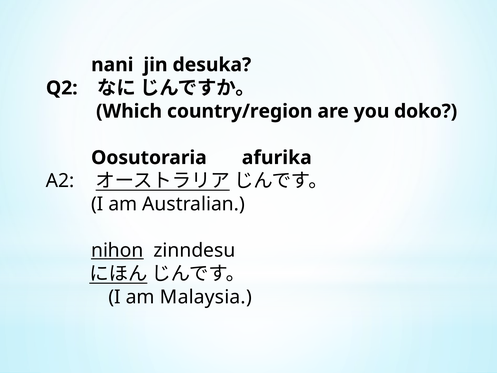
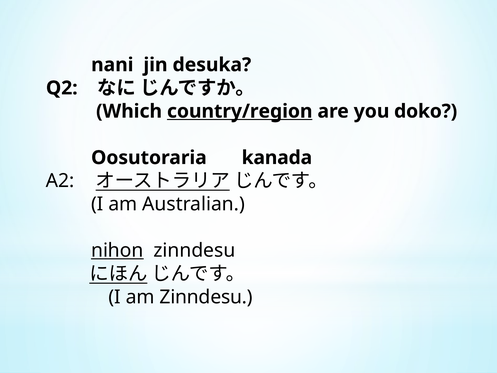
country/region underline: none -> present
afurika: afurika -> kanada
am Malaysia: Malaysia -> Zinndesu
